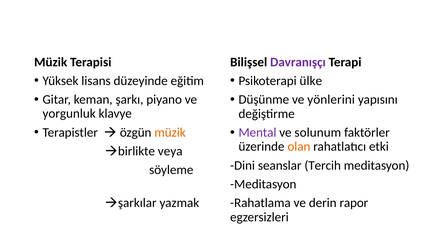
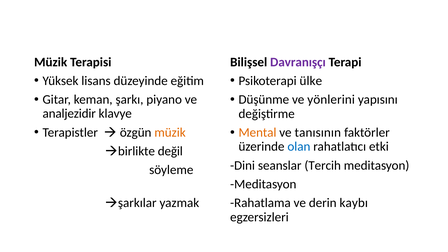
yorgunluk: yorgunluk -> analjezidir
Mental colour: purple -> orange
solunum: solunum -> tanısının
olan colour: orange -> blue
veya: veya -> değil
rapor: rapor -> kaybı
